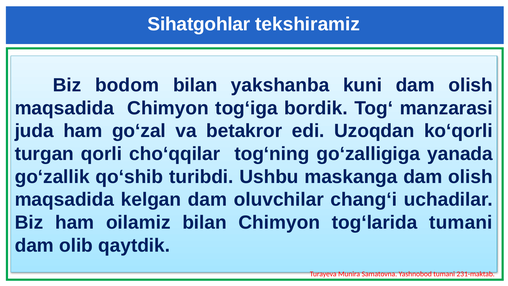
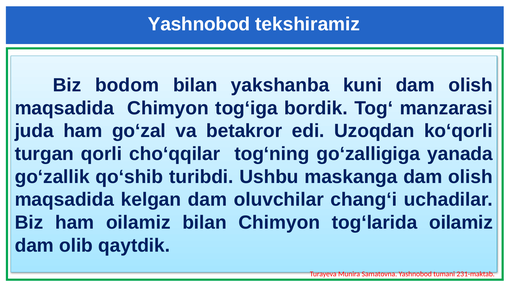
Sihatgohlar at (199, 24): Sihatgohlar -> Yashnobod
tog‘larida tumani: tumani -> oilamiz
